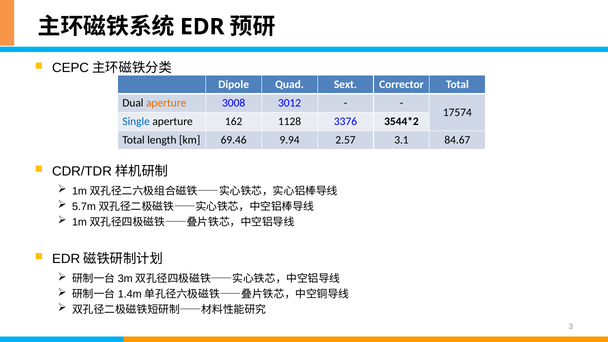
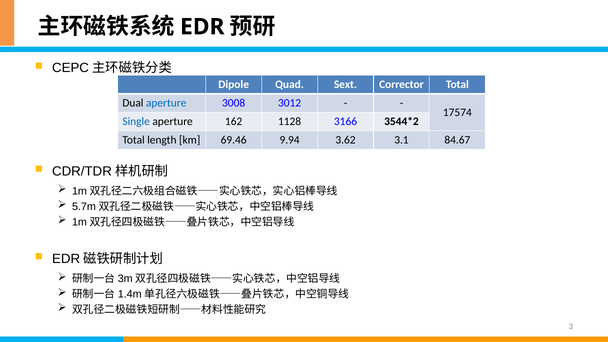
aperture at (166, 103) colour: orange -> blue
3376: 3376 -> 3166
2.57: 2.57 -> 3.62
